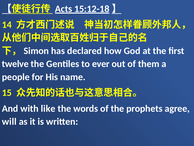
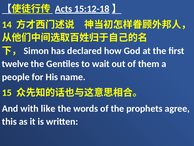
ever: ever -> wait
will: will -> this
